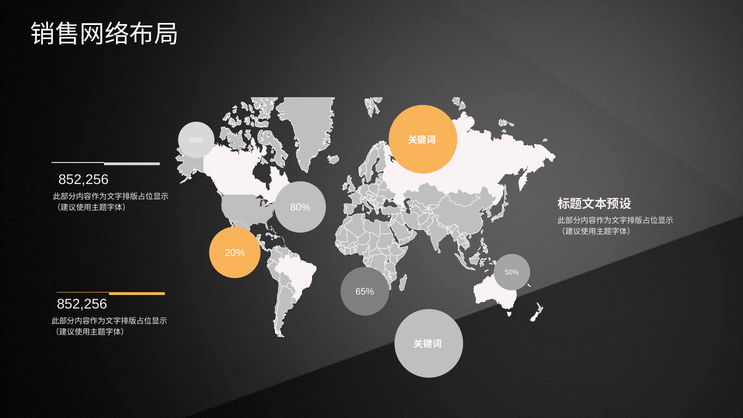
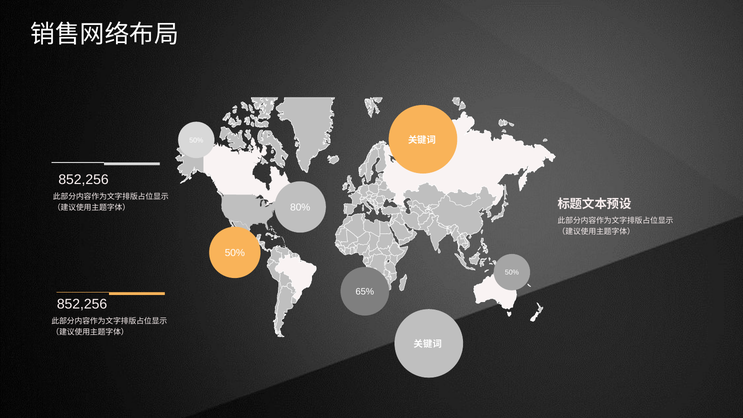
20% at (235, 253): 20% -> 50%
